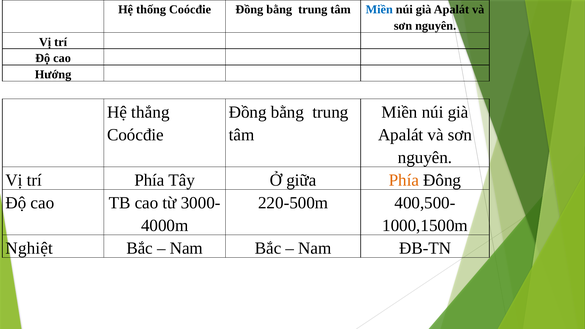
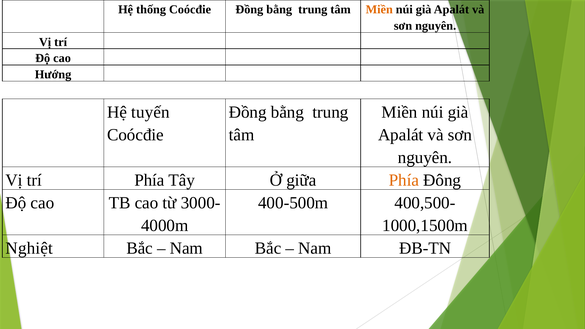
Miền at (379, 10) colour: blue -> orange
thắng: thắng -> tuyến
220-500m: 220-500m -> 400-500m
